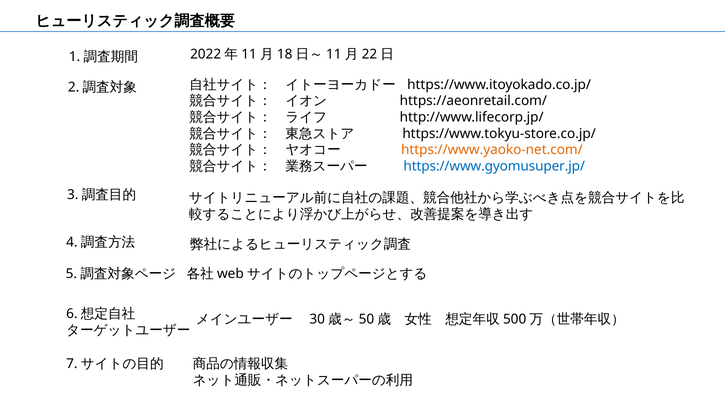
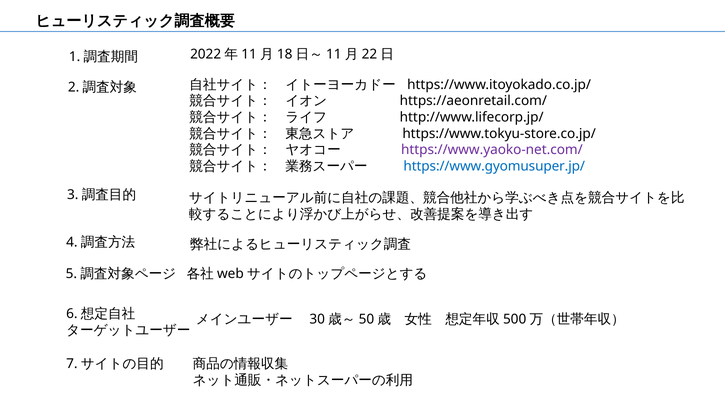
https://www.yaoko-net.com/ colour: orange -> purple
